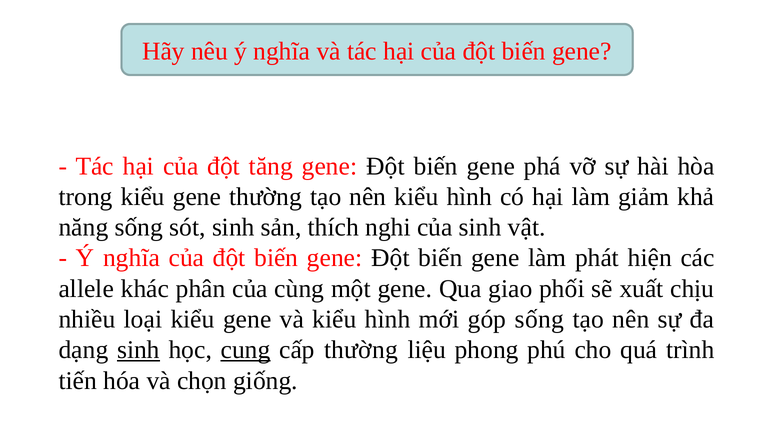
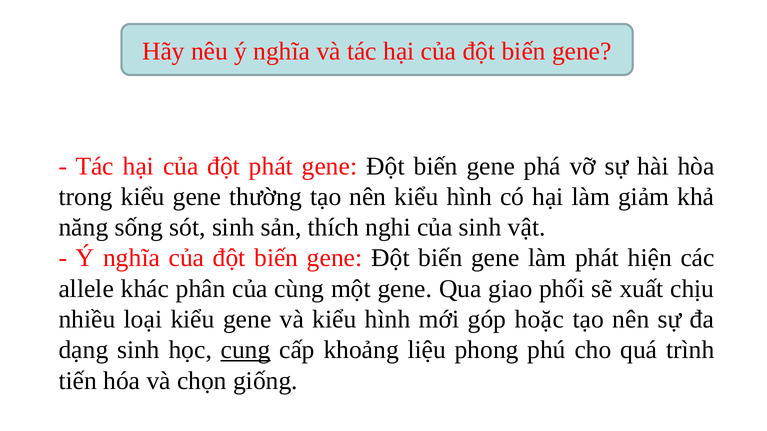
đột tăng: tăng -> phát
góp sống: sống -> hoặc
sinh at (138, 350) underline: present -> none
cấp thường: thường -> khoảng
